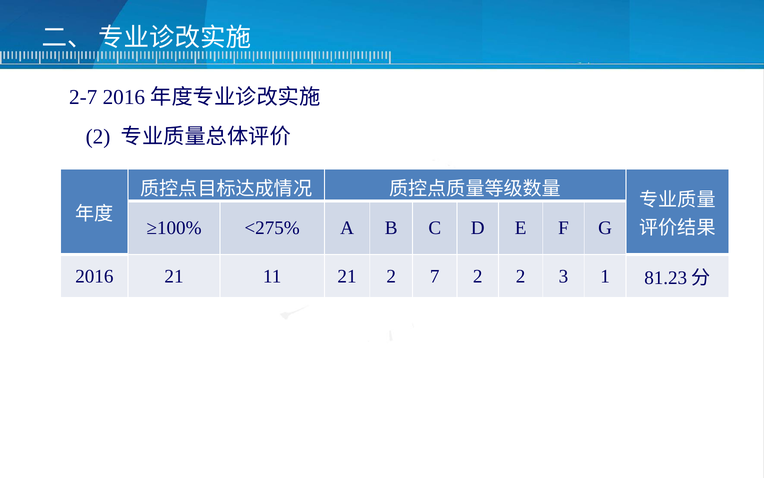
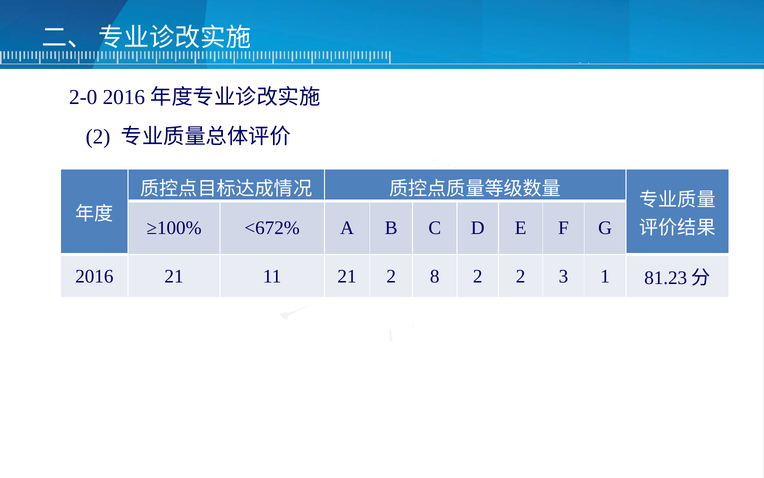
2-7: 2-7 -> 2-0
<275%: <275% -> <672%
7: 7 -> 8
